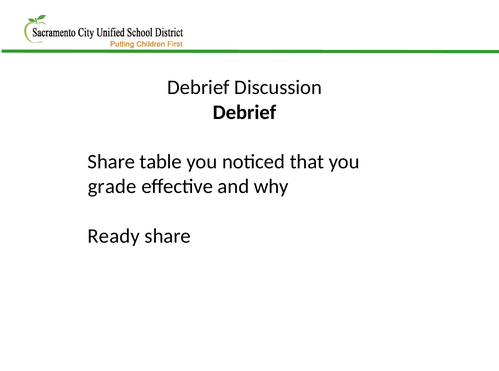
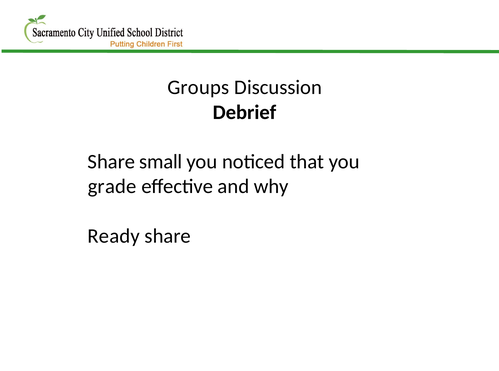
Debrief at (198, 88): Debrief -> Groups
table: table -> small
